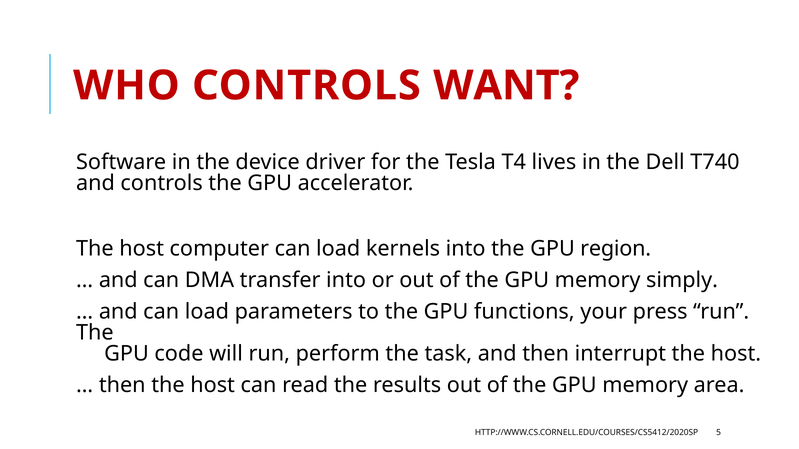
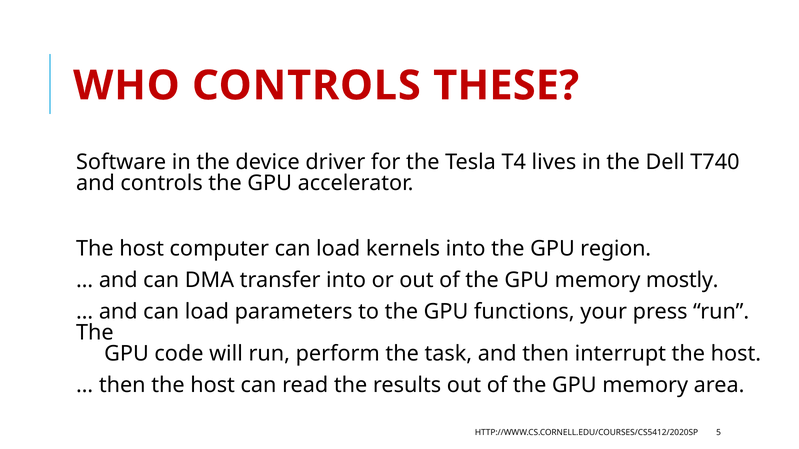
WANT: WANT -> THESE
simply: simply -> mostly
